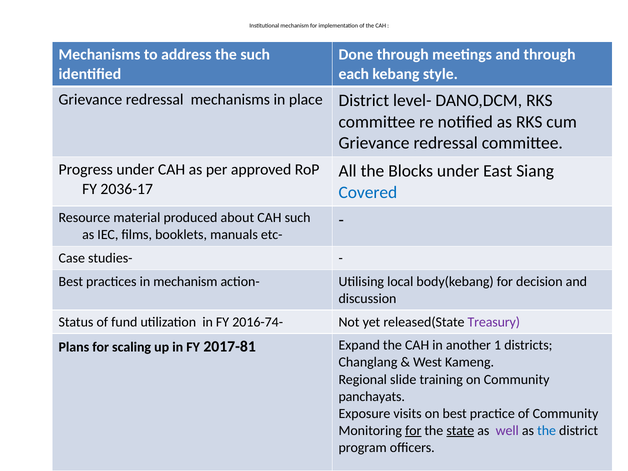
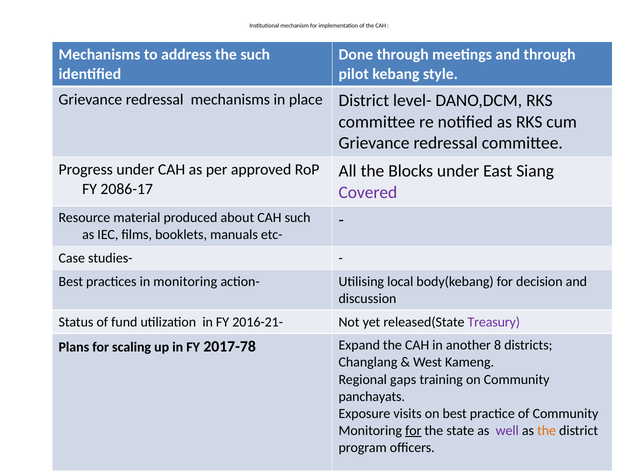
each: each -> pilot
2036-17: 2036-17 -> 2086-17
Covered colour: blue -> purple
in mechanism: mechanism -> monitoring
2016-74-: 2016-74- -> 2016-21-
2017-81: 2017-81 -> 2017-78
1: 1 -> 8
slide: slide -> gaps
state underline: present -> none
the at (547, 431) colour: blue -> orange
